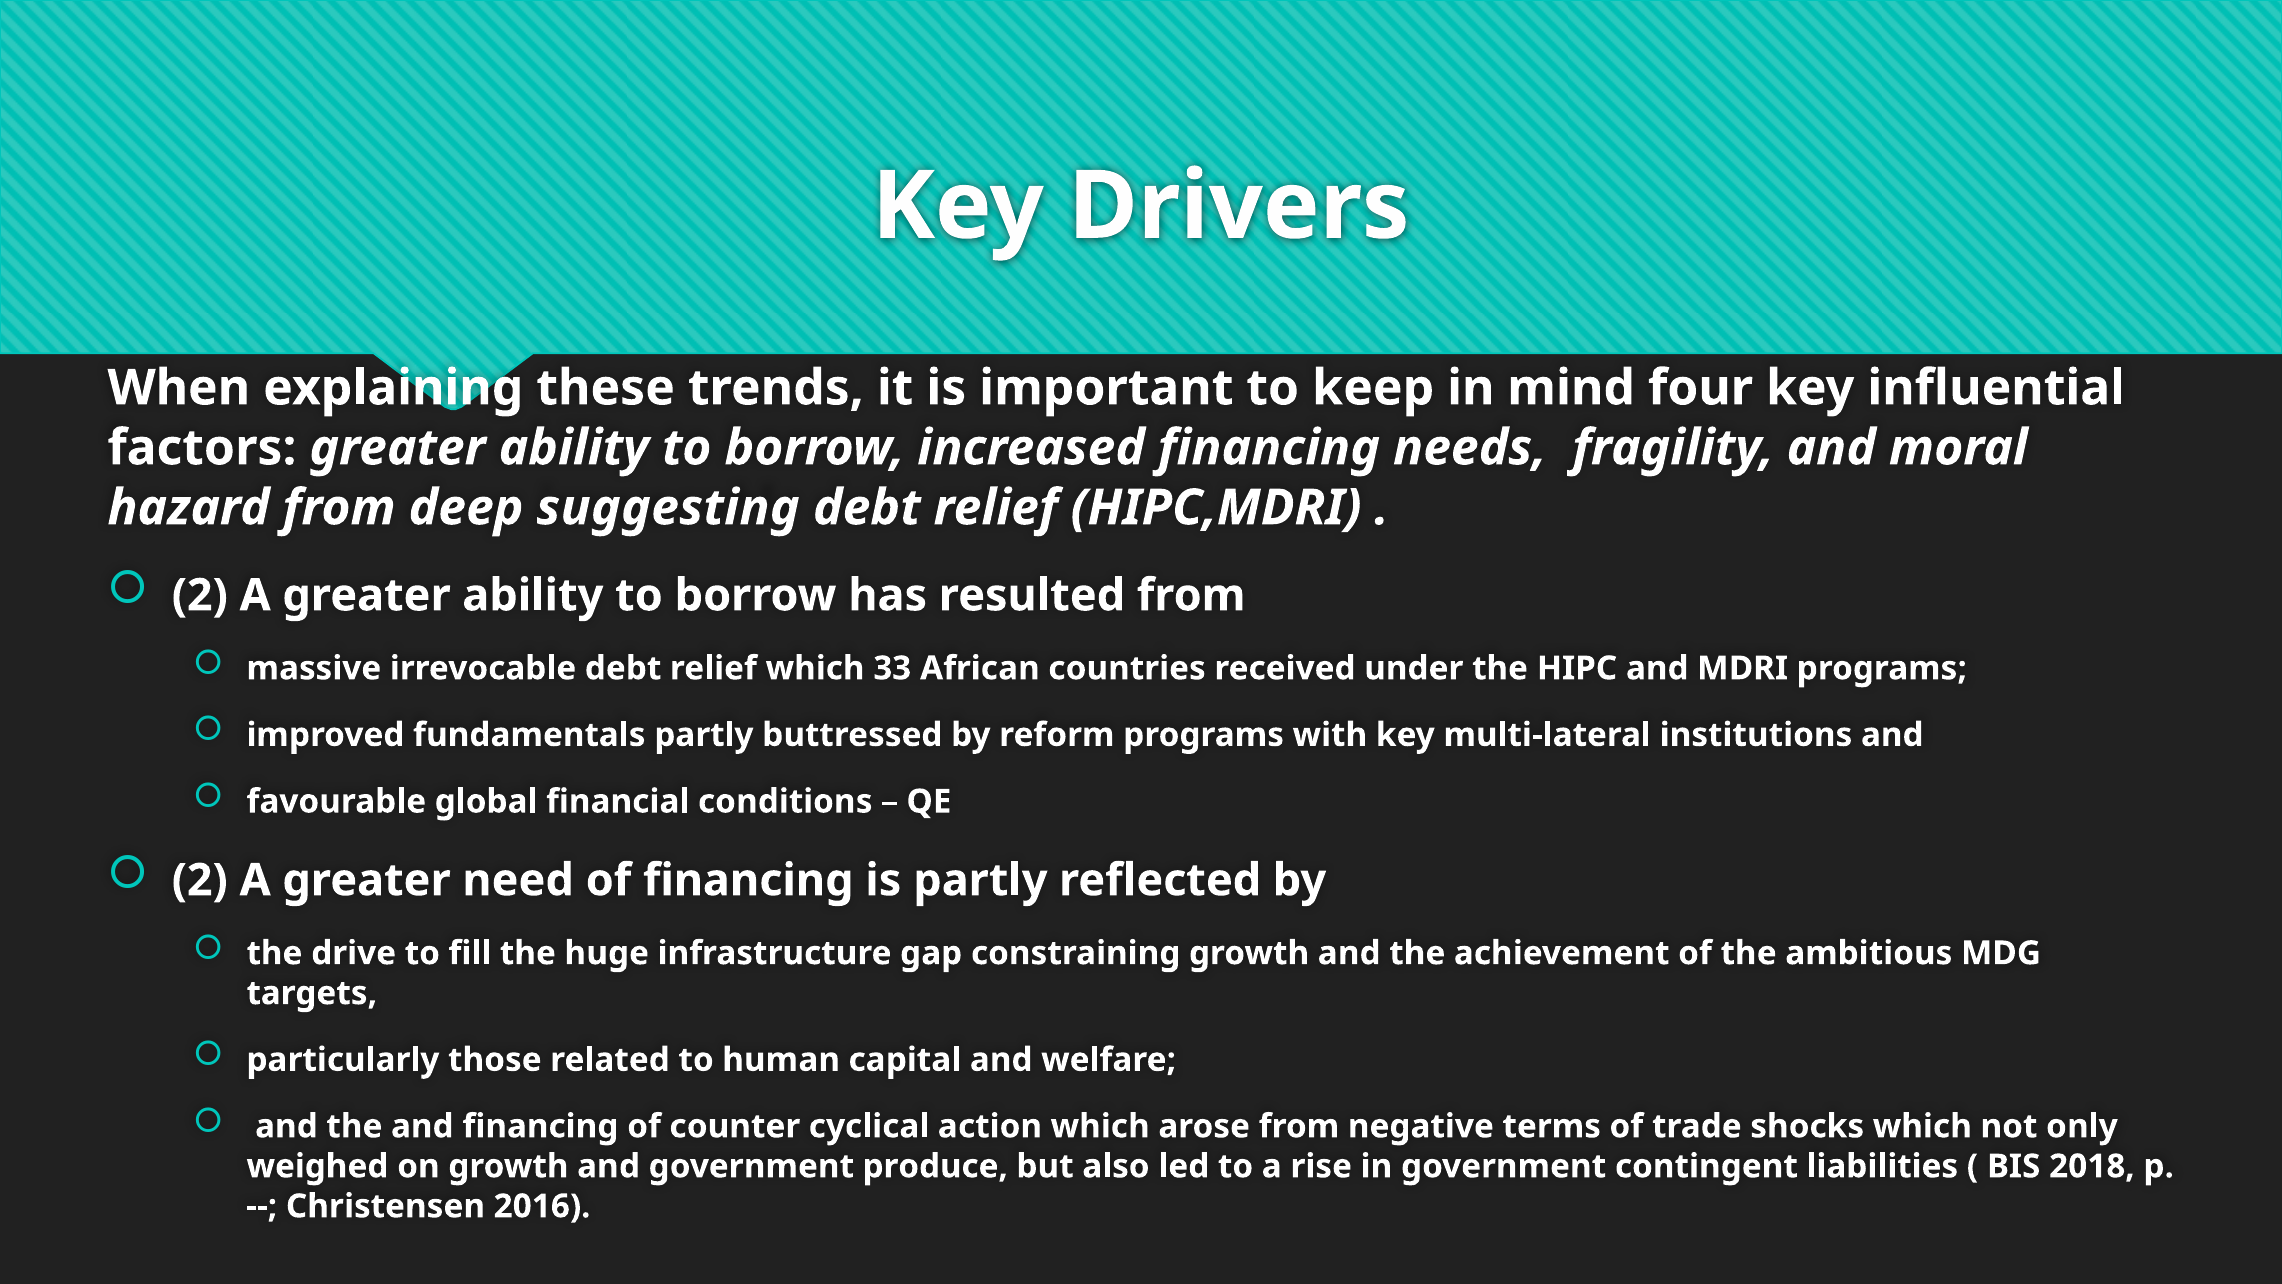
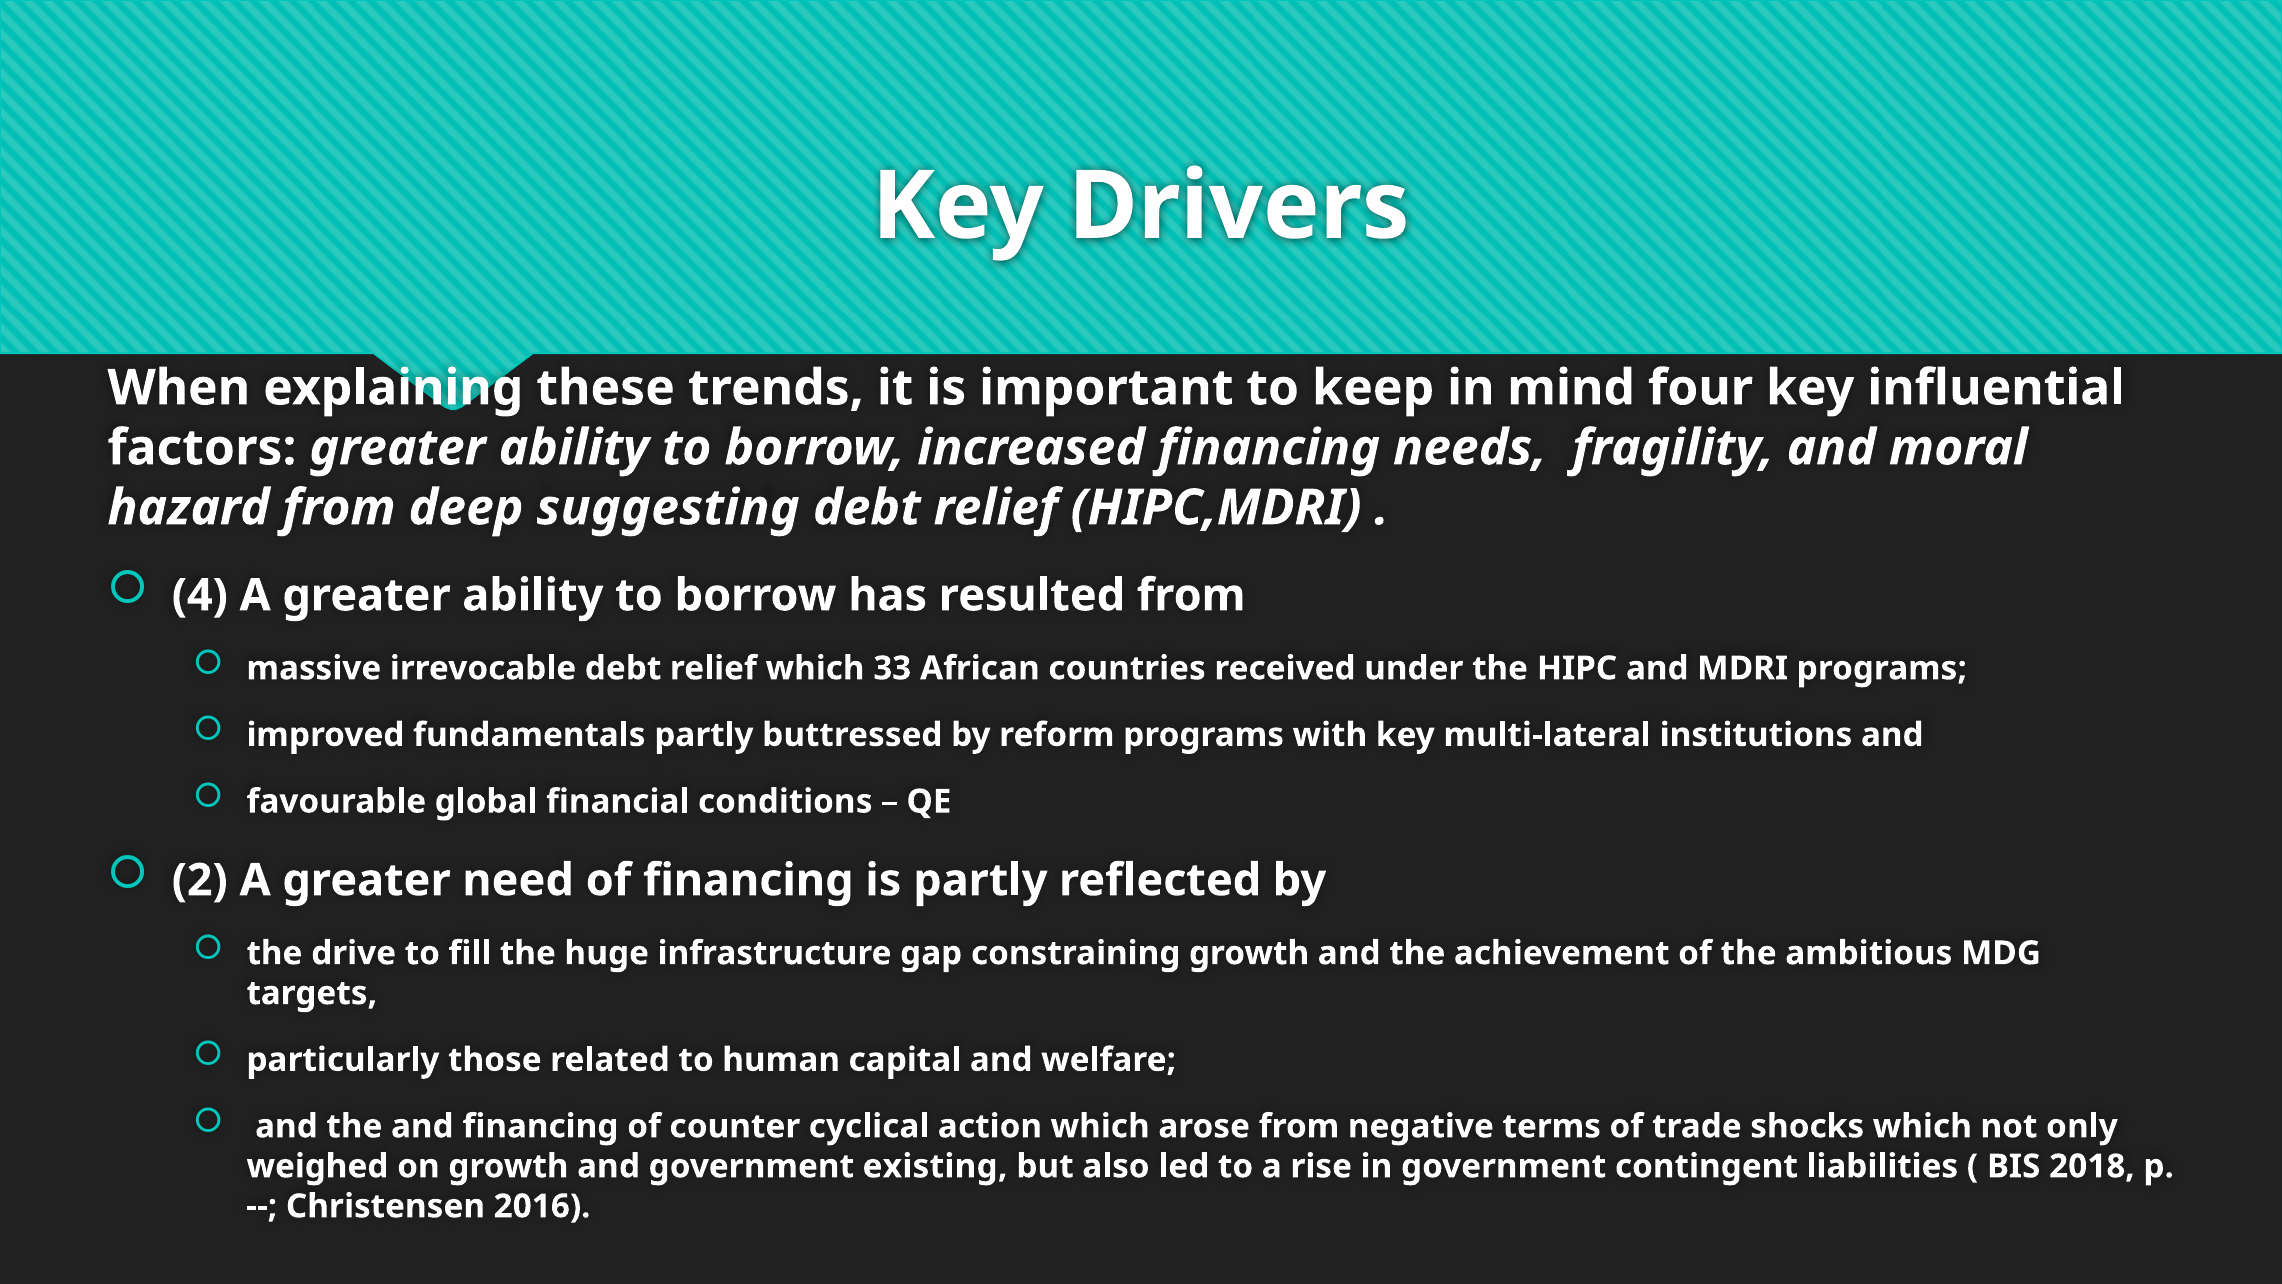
2 at (200, 595): 2 -> 4
produce: produce -> existing
